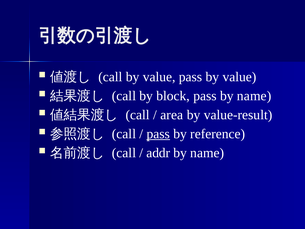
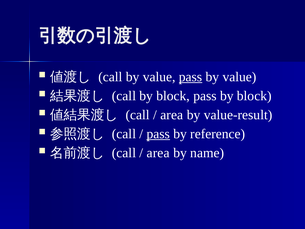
pass at (191, 77) underline: none -> present
pass by name: name -> block
addr at (158, 153): addr -> area
